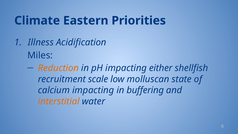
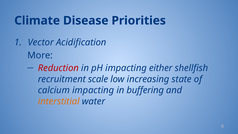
Eastern: Eastern -> Disease
Illness: Illness -> Vector
Miles: Miles -> More
Reduction colour: orange -> red
molluscan: molluscan -> increasing
